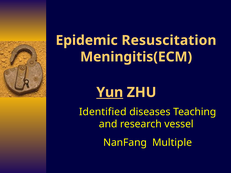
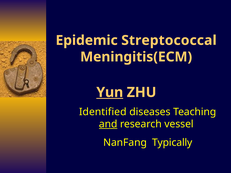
Resuscitation: Resuscitation -> Streptococcal
and underline: none -> present
Multiple: Multiple -> Typically
